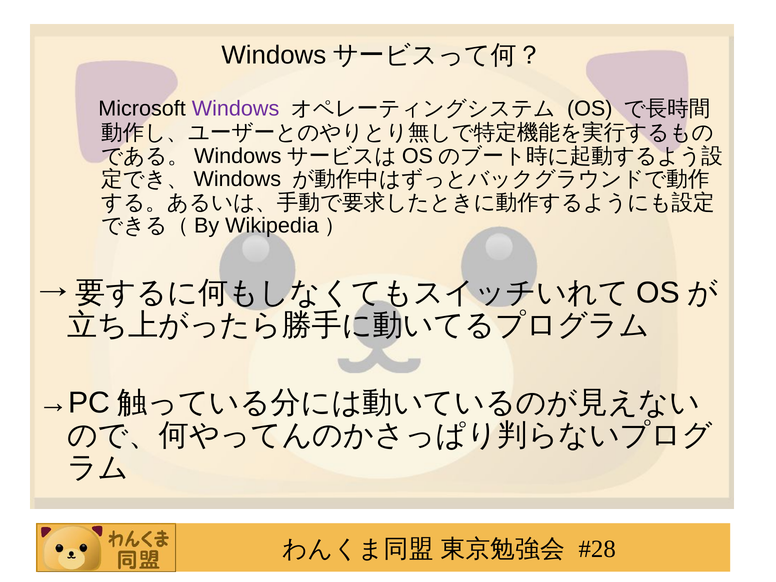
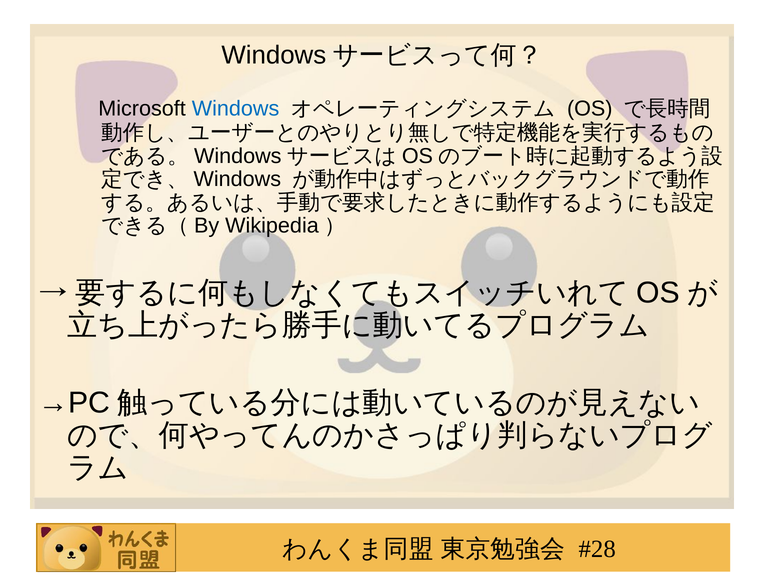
Windows at (236, 108) colour: purple -> blue
